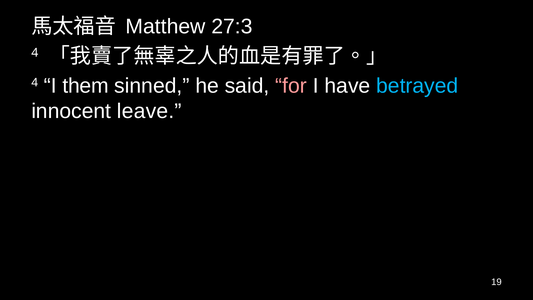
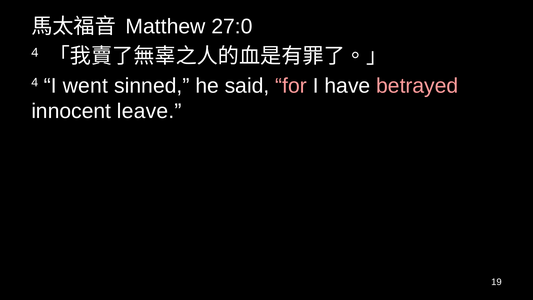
27:3: 27:3 -> 27:0
them: them -> went
betrayed colour: light blue -> pink
